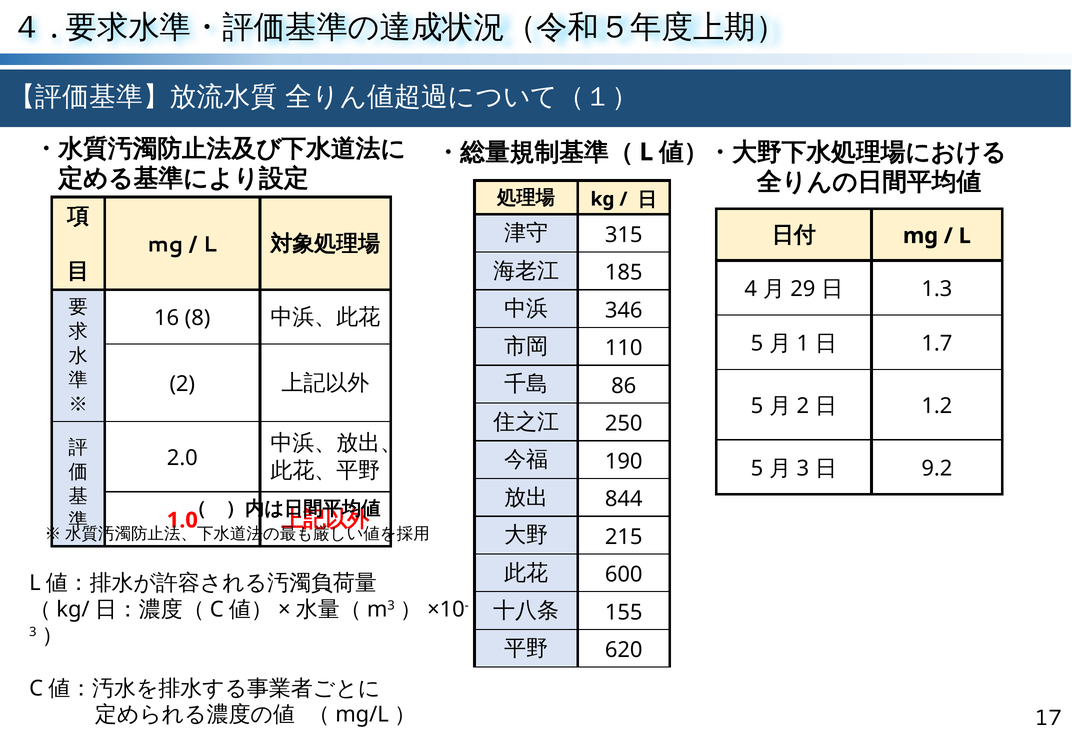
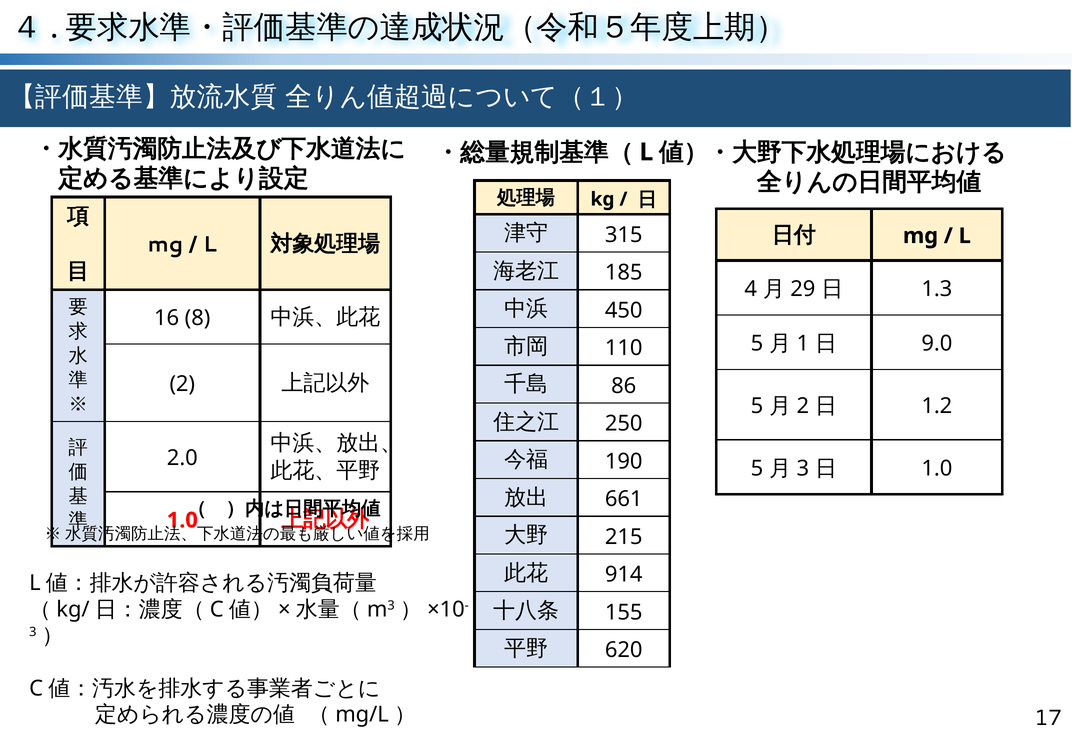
346: 346 -> 450
1.7: 1.7 -> 9.0
9.2 at (937, 468): 9.2 -> 1.0
844: 844 -> 661
600: 600 -> 914
